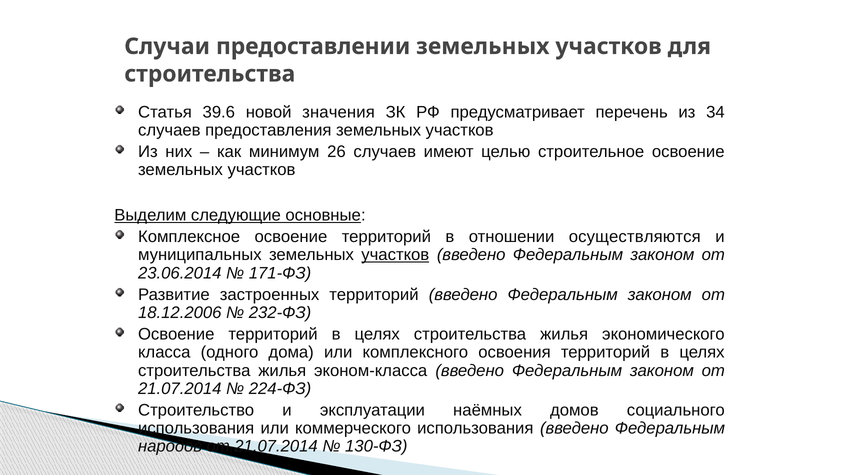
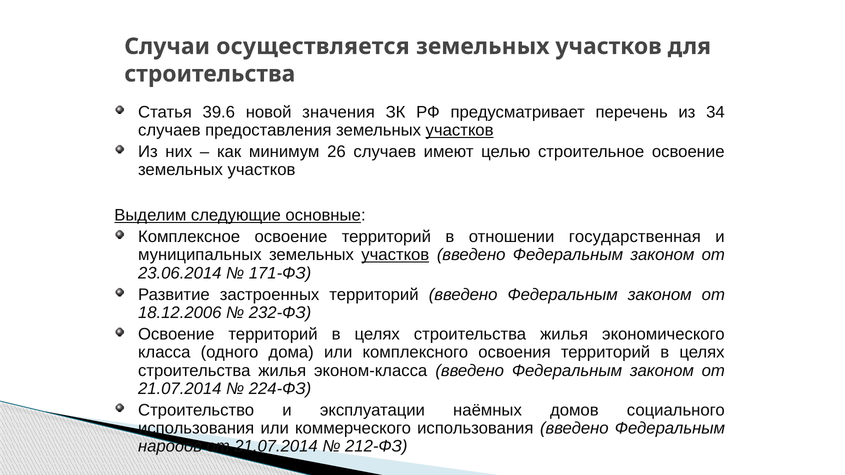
предоставлении: предоставлении -> осуществляется
участков at (460, 130) underline: none -> present
осуществляются: осуществляются -> государственная
130-ФЗ: 130-ФЗ -> 212-ФЗ
